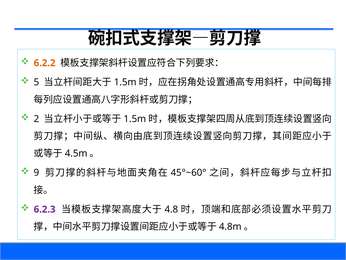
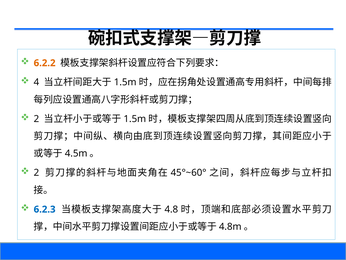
5: 5 -> 4
9 at (36, 172): 9 -> 2
6.2.3 colour: purple -> blue
